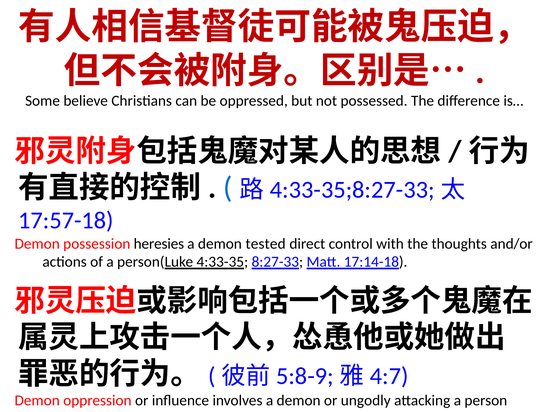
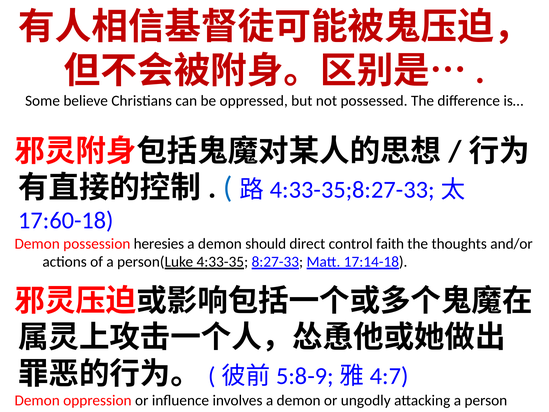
17:57-18: 17:57-18 -> 17:60-18
tested: tested -> should
with: with -> faith
